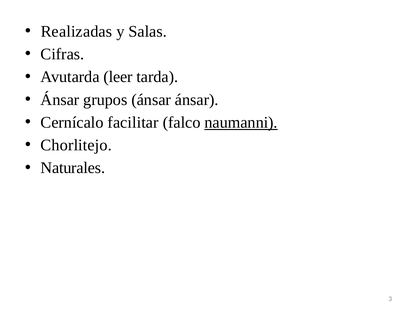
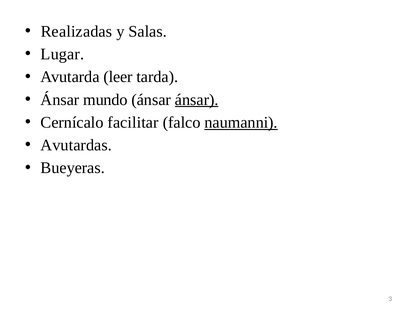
Cifras: Cifras -> Lugar
grupos: grupos -> mundo
ánsar at (197, 100) underline: none -> present
Chorlitejo: Chorlitejo -> Avutardas
Naturales: Naturales -> Bueyeras
